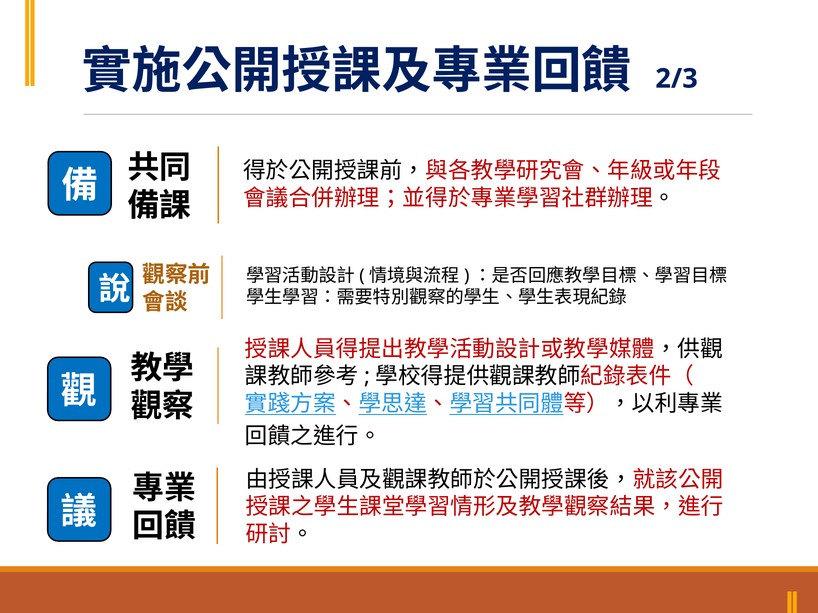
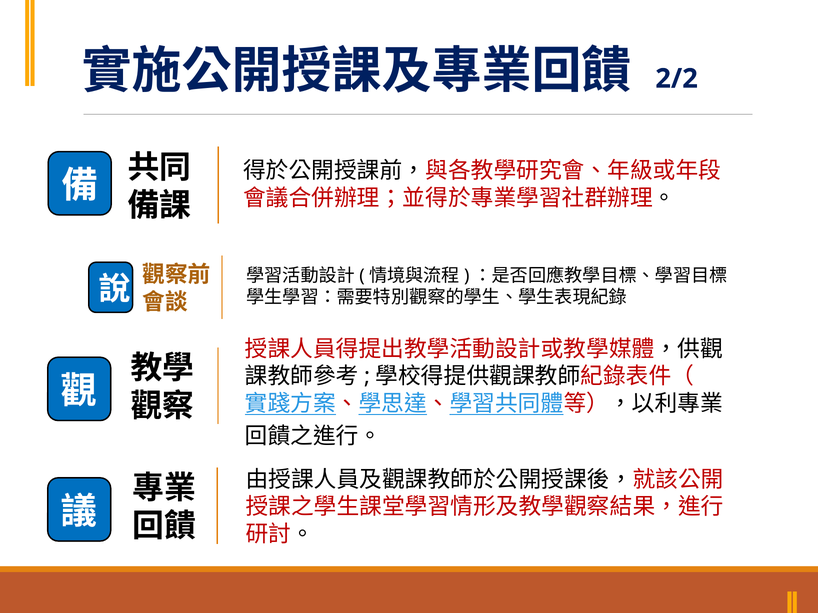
2/3: 2/3 -> 2/2
